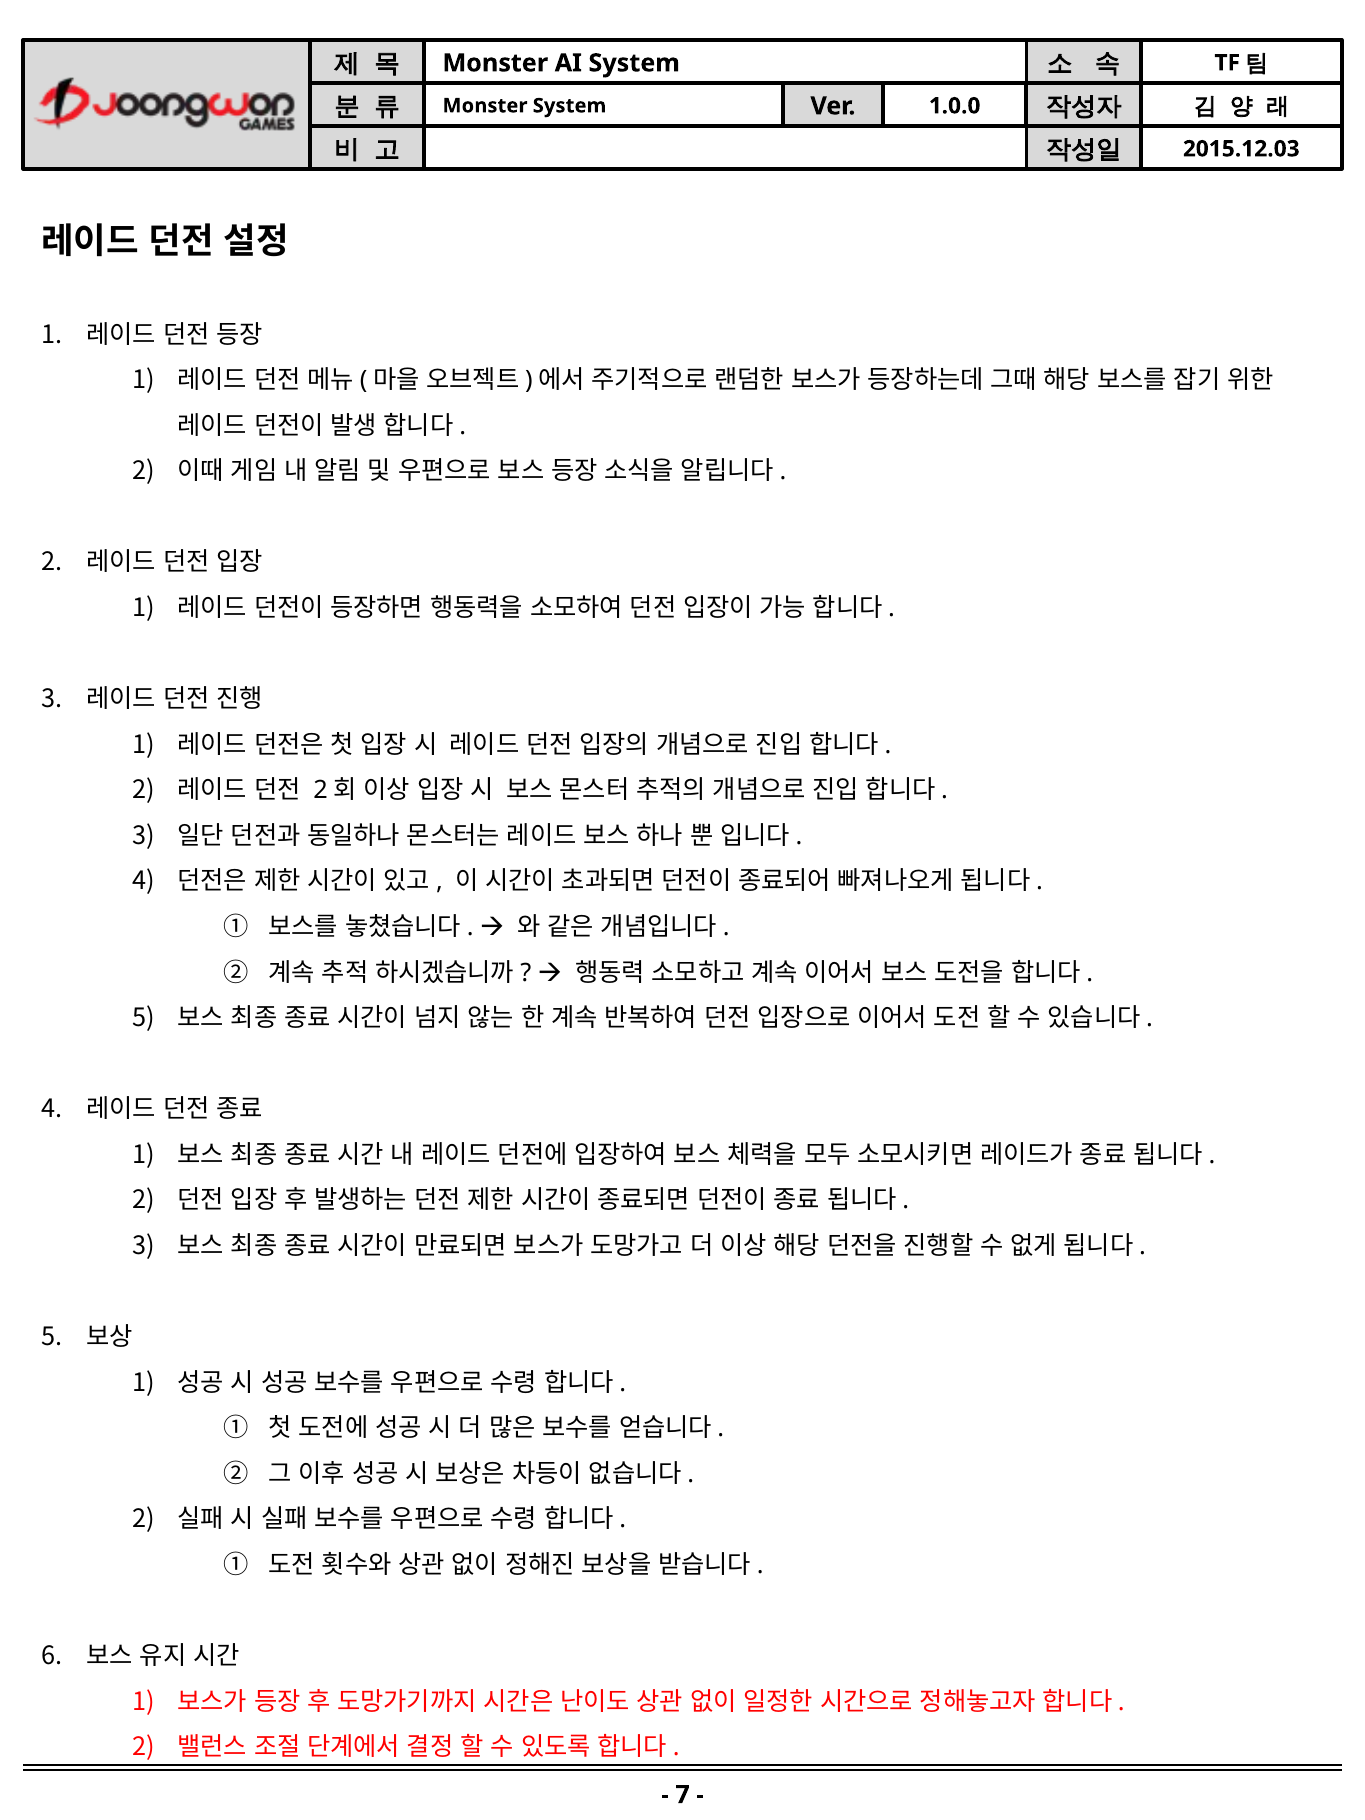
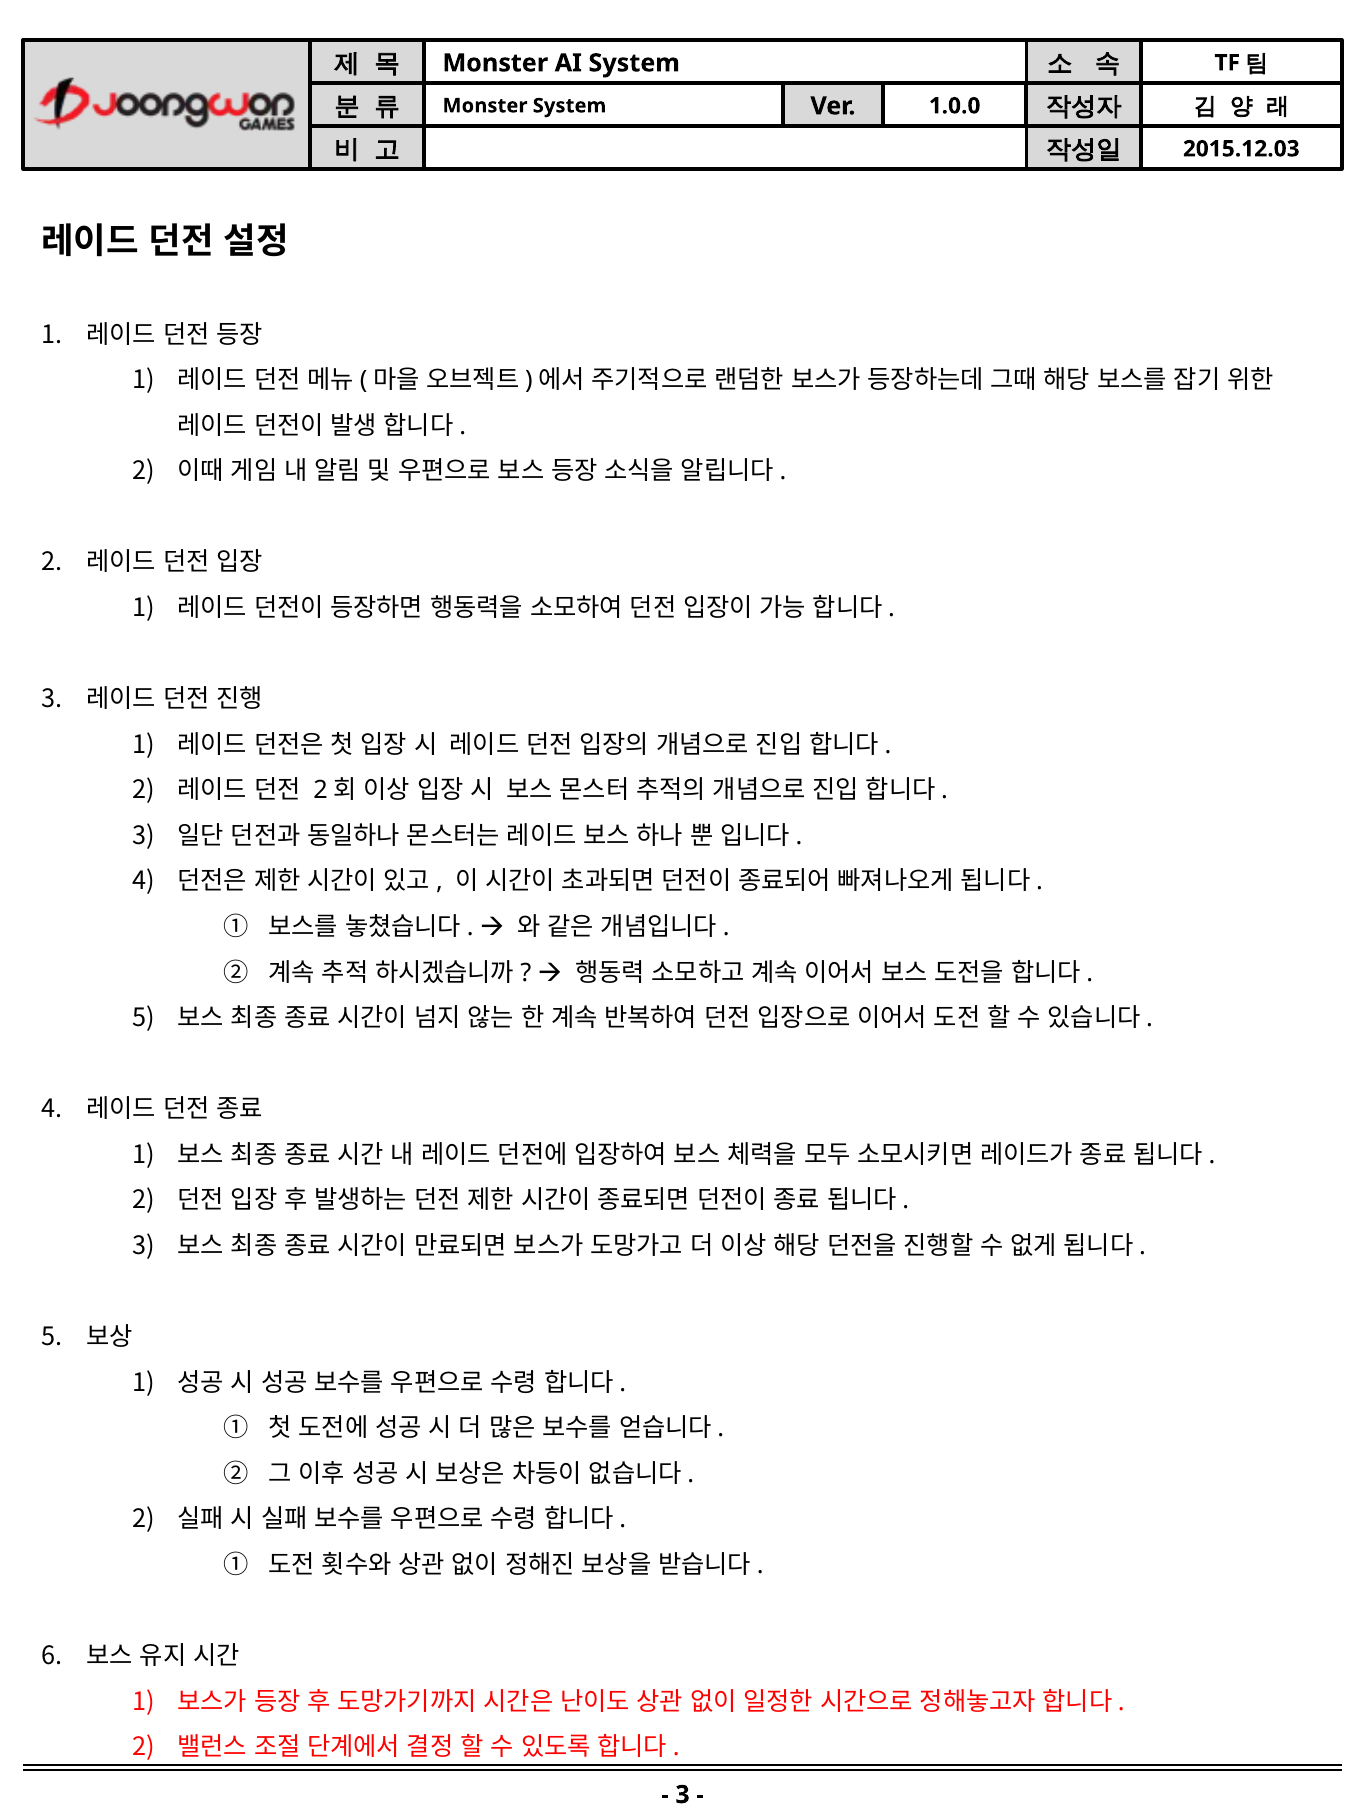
7 at (683, 1795): 7 -> 3
